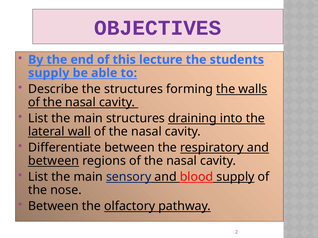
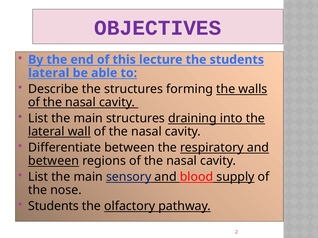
supply at (49, 73): supply -> lateral
Between at (53, 206): Between -> Students
